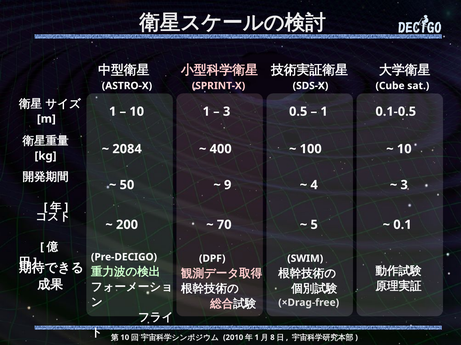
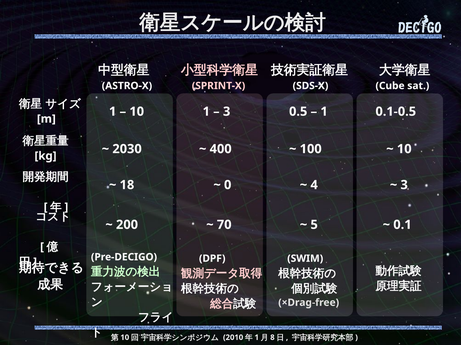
2084: 2084 -> 2030
50: 50 -> 18
9: 9 -> 0
